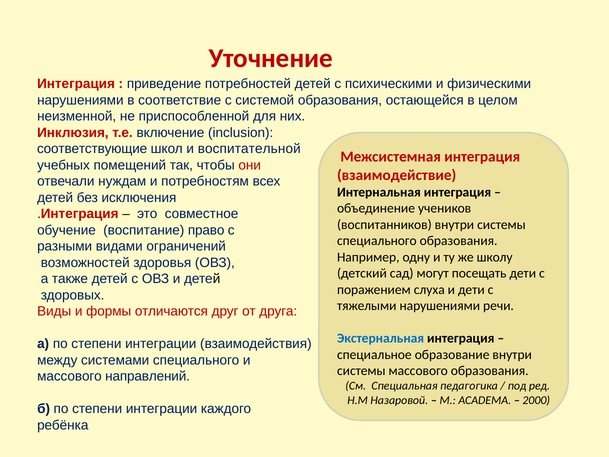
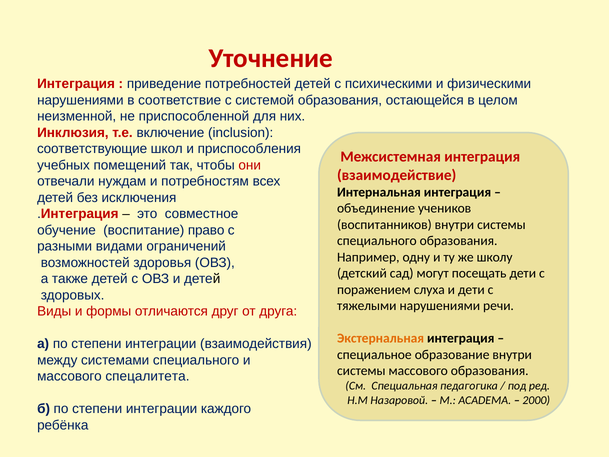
воспитательной: воспитательной -> приспособления
Экстернальная colour: blue -> orange
направлений: направлений -> спецалитета
